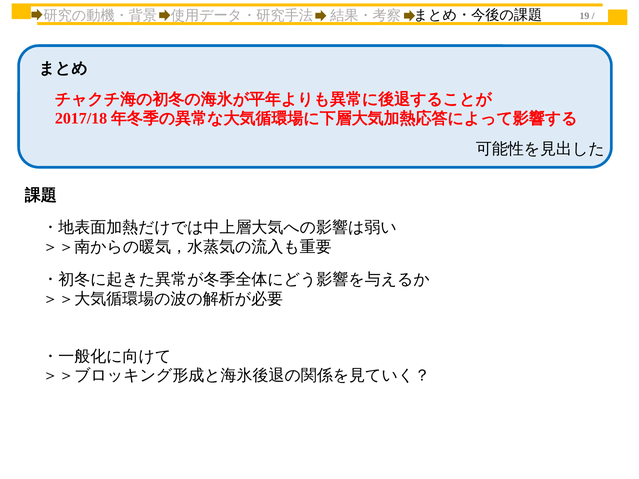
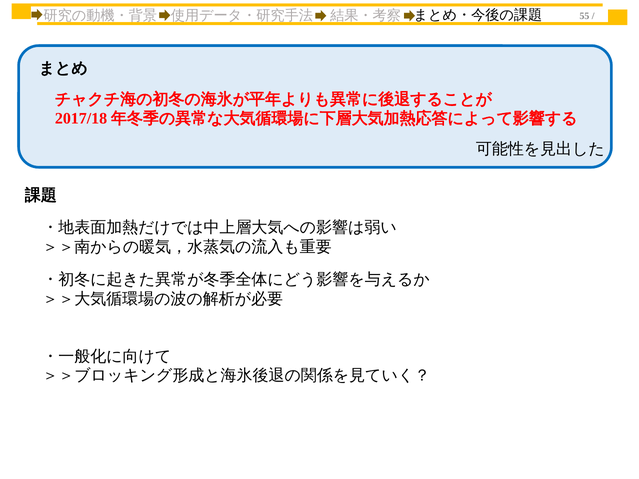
19: 19 -> 55
